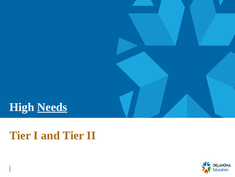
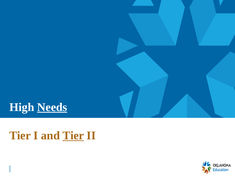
Tier at (73, 135) underline: none -> present
